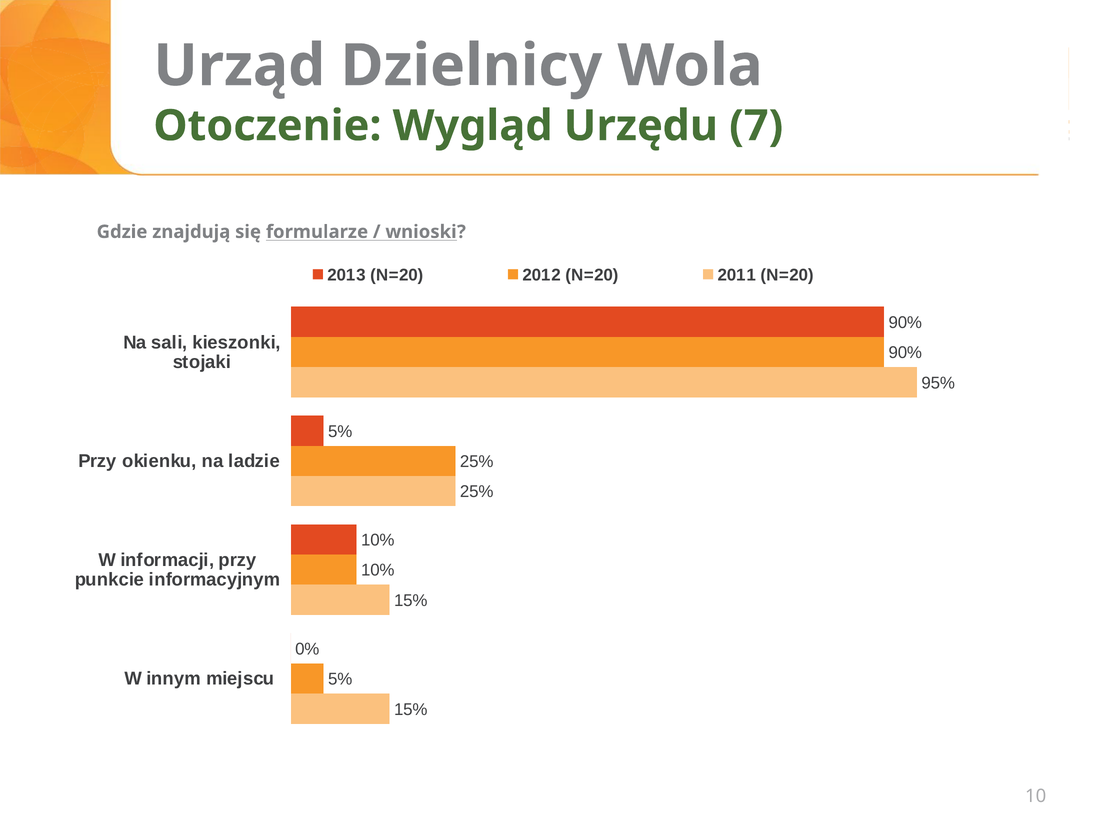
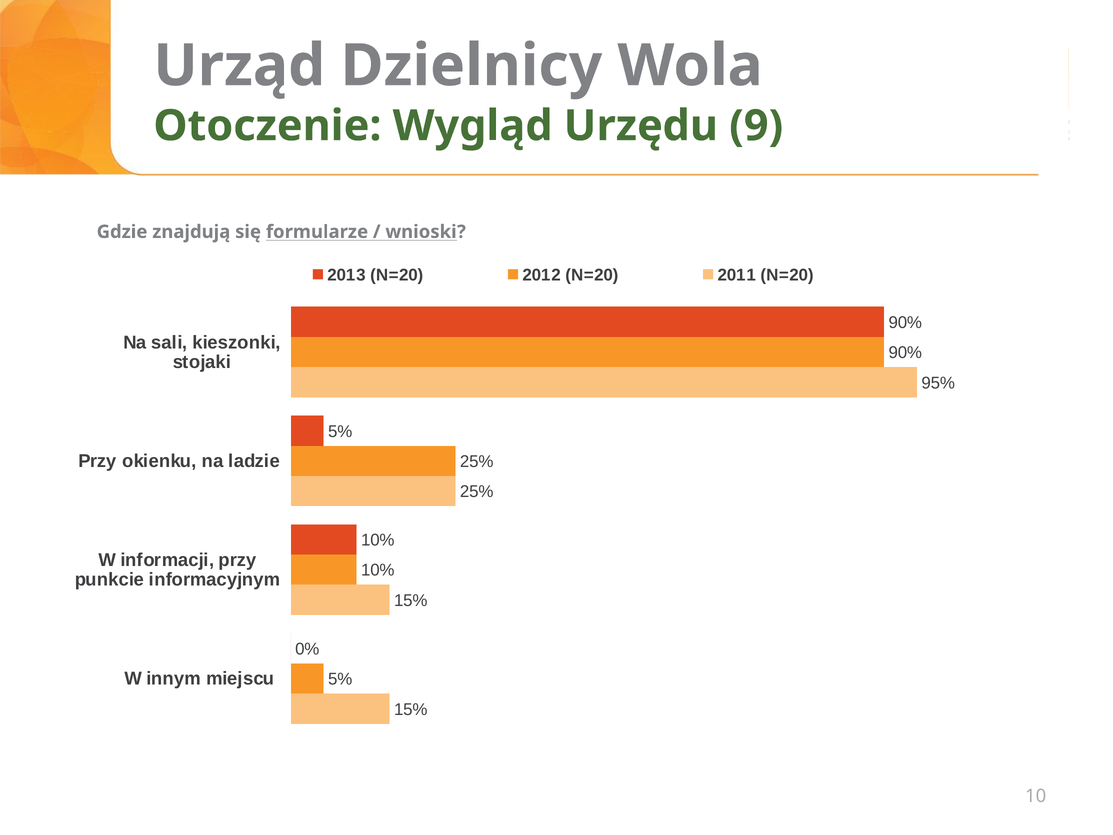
7: 7 -> 9
